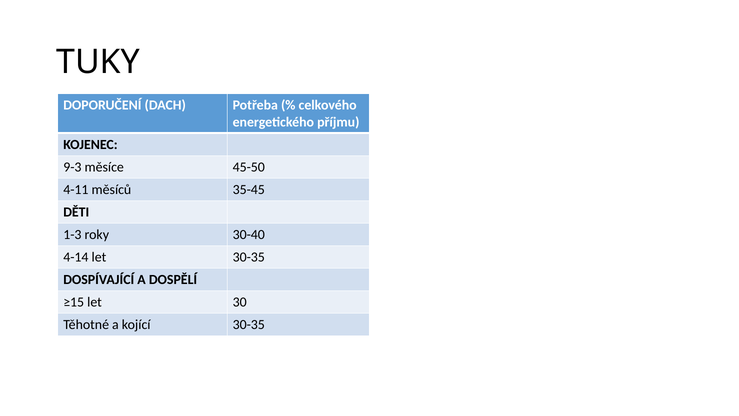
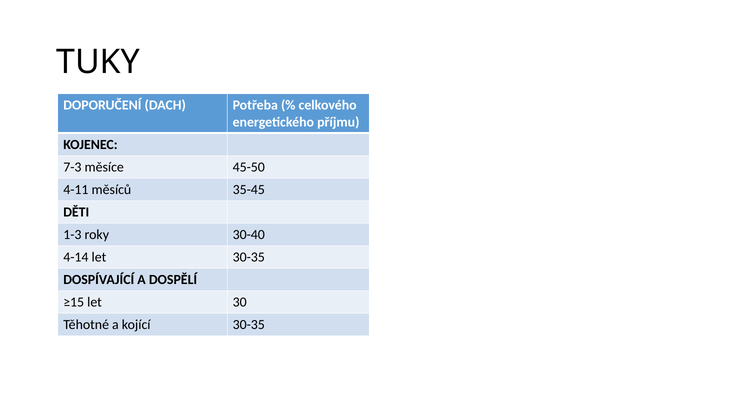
9-3: 9-3 -> 7-3
